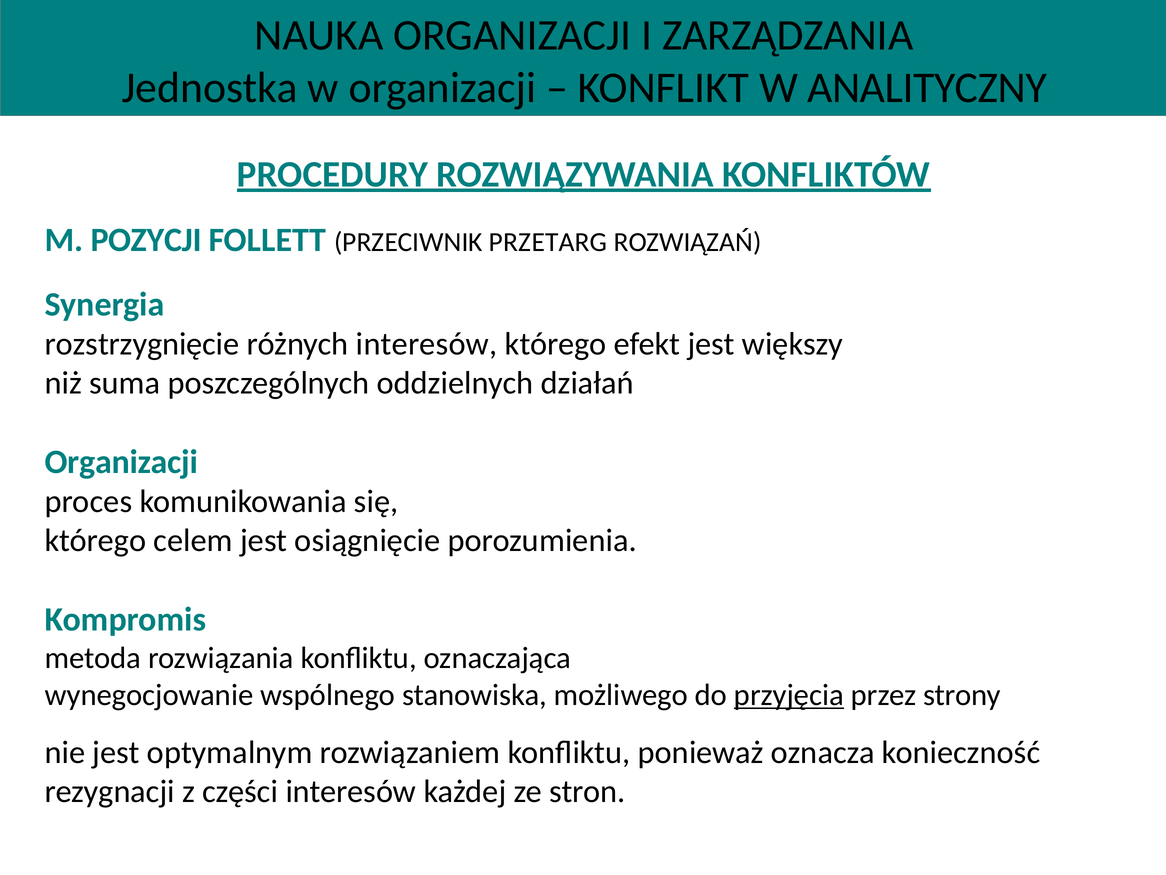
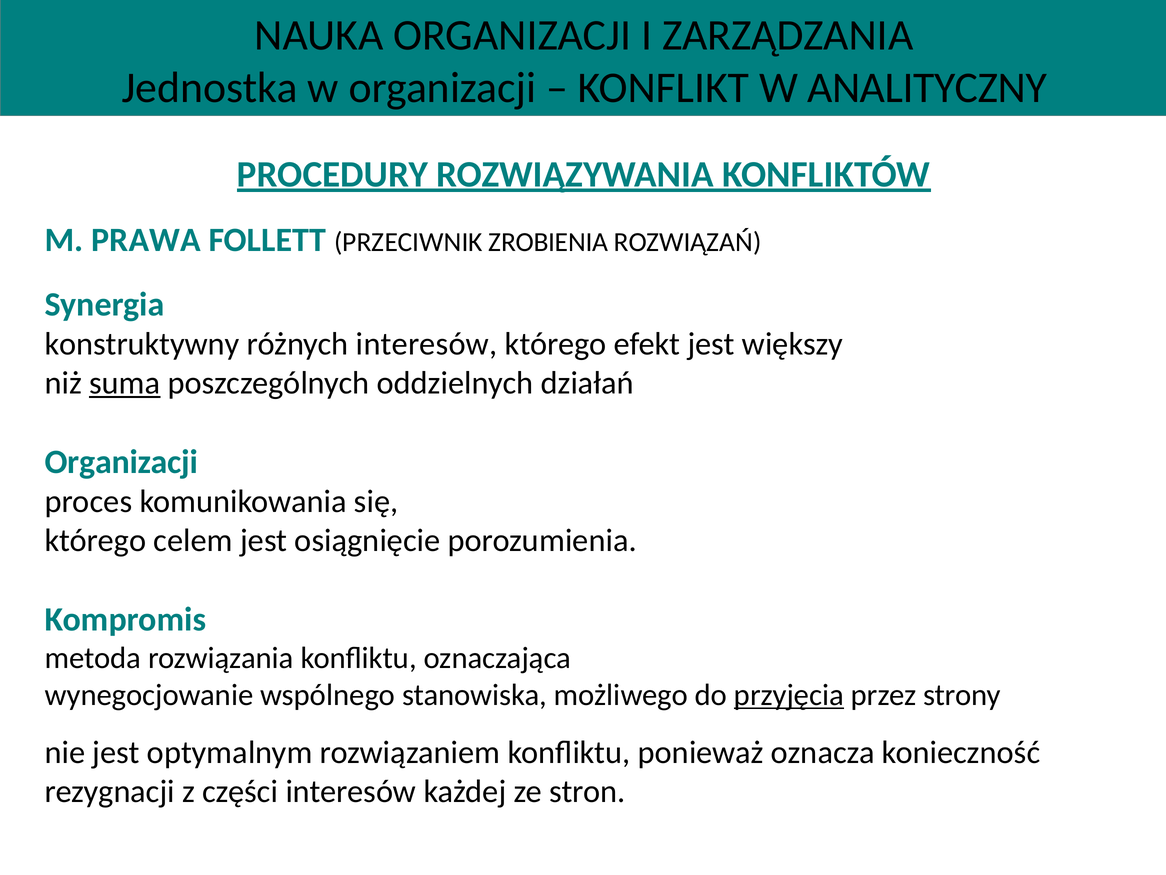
POZYCJI: POZYCJI -> PRAWA
PRZETARG: PRZETARG -> ZROBIENIA
rozstrzygnięcie: rozstrzygnięcie -> konstruktywny
suma underline: none -> present
